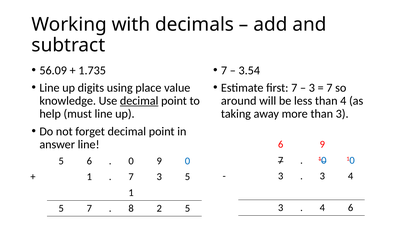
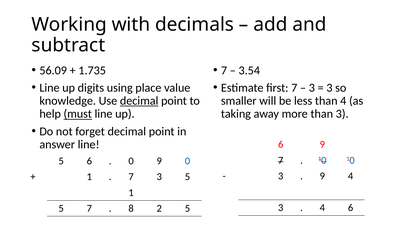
7 at (329, 88): 7 -> 3
around: around -> smaller
must underline: none -> present
3 at (322, 176): 3 -> 9
